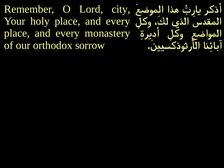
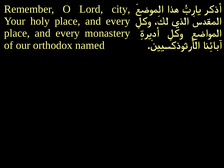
sorrow: sorrow -> named
